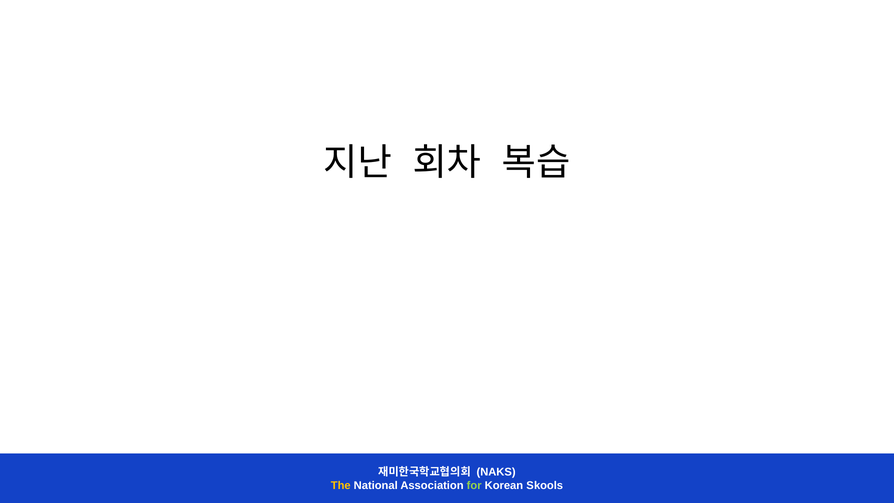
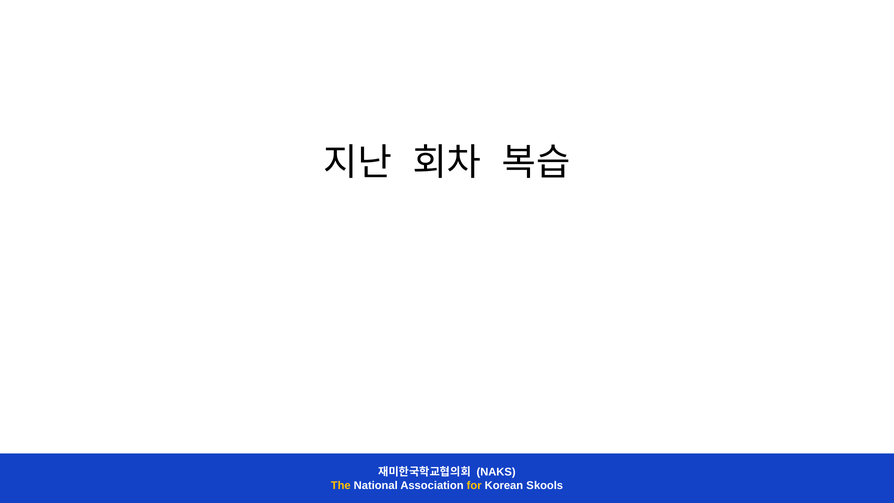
for colour: light green -> yellow
